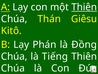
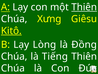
Thán: Thán -> Xưng
Kitô underline: none -> present
Phán: Phán -> Lòng
